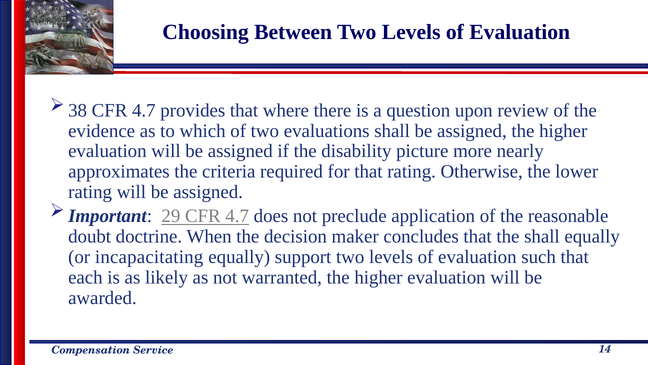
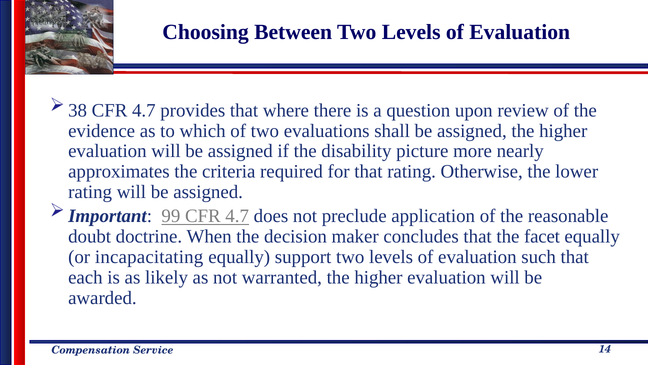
29: 29 -> 99
the shall: shall -> facet
